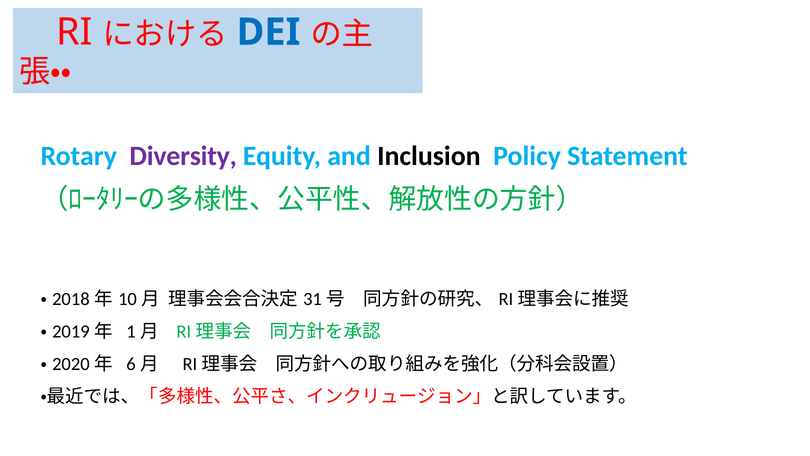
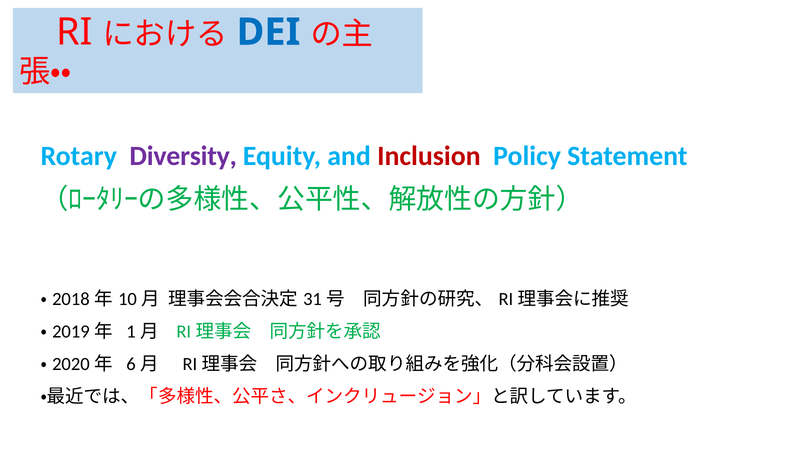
Inclusion colour: black -> red
